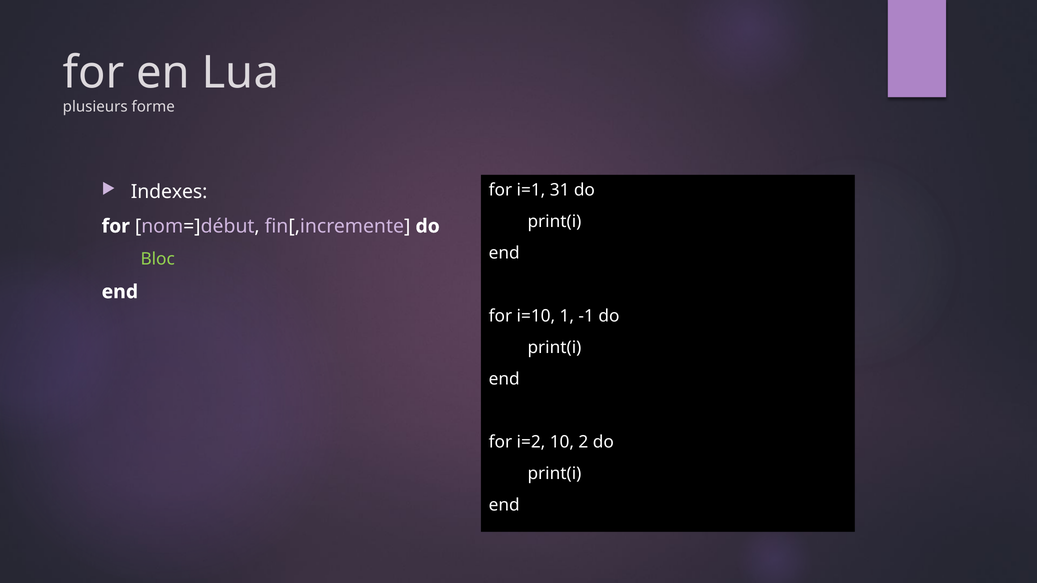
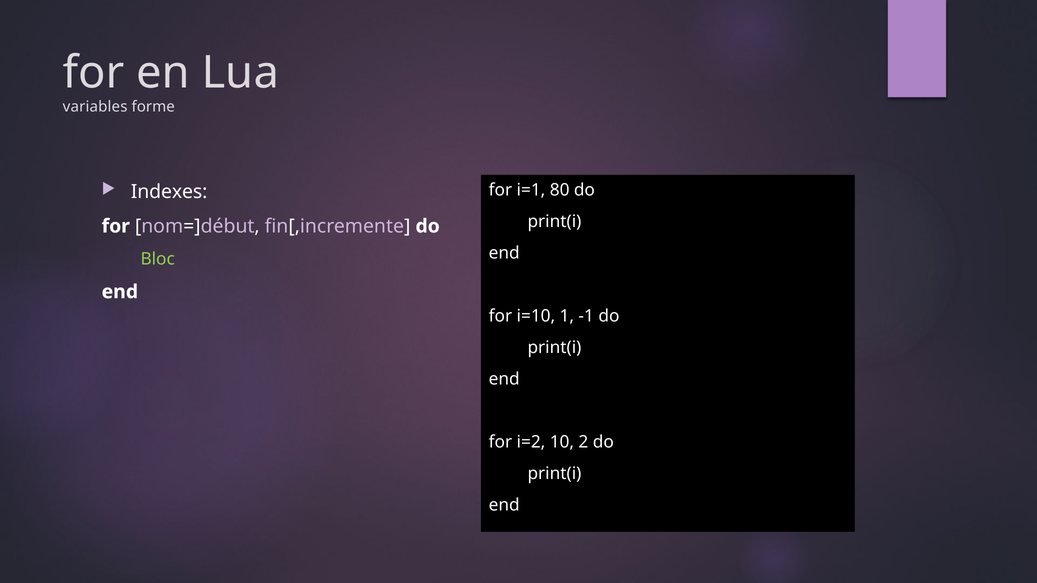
plusieurs: plusieurs -> variables
31: 31 -> 80
